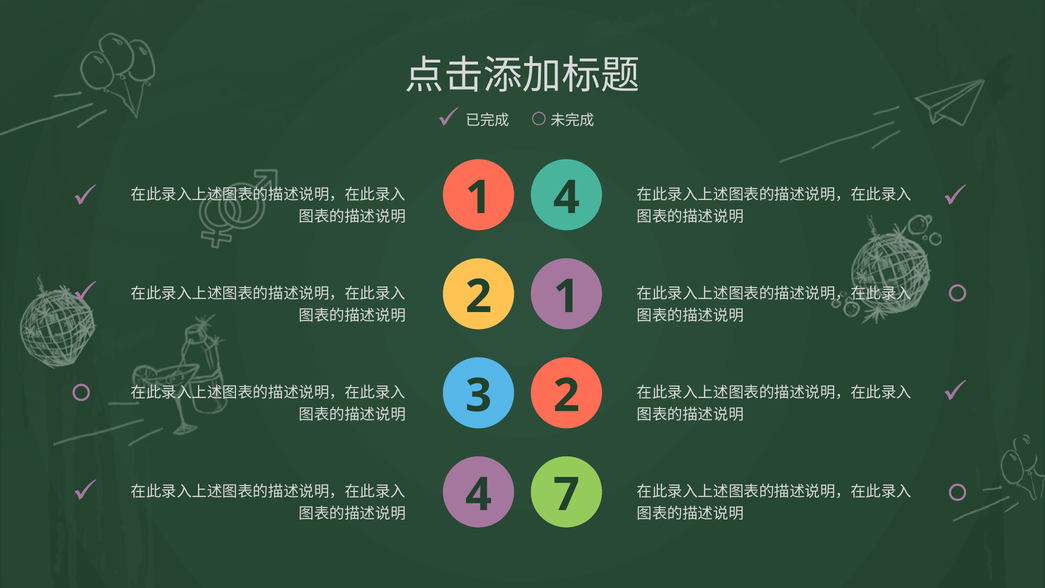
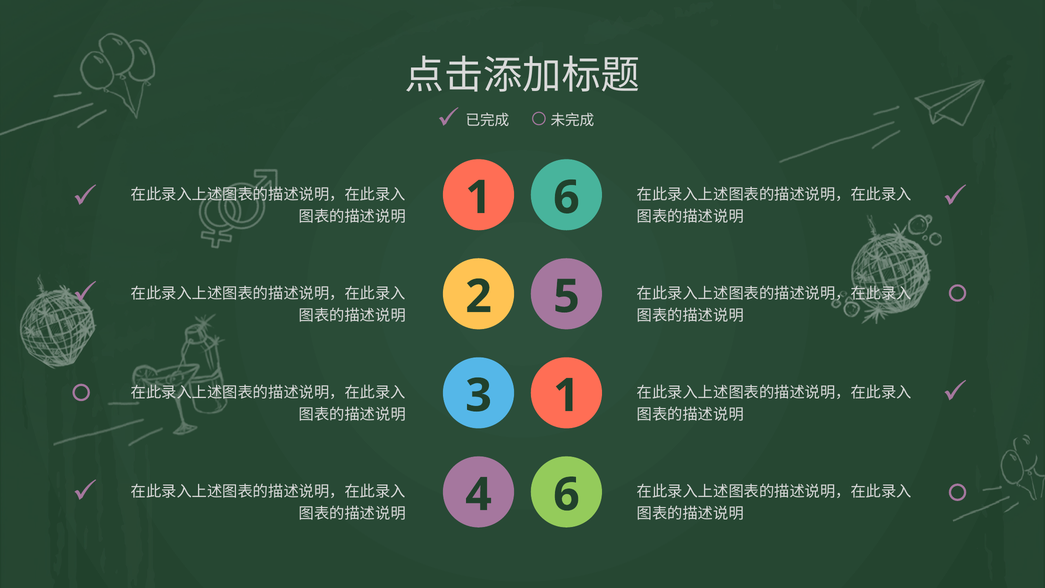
1 4: 4 -> 6
2 1: 1 -> 5
3 2: 2 -> 1
4 7: 7 -> 6
